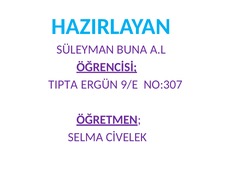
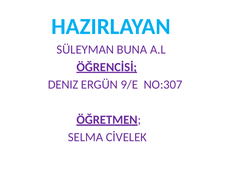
TIPTA: TIPTA -> DENIZ
